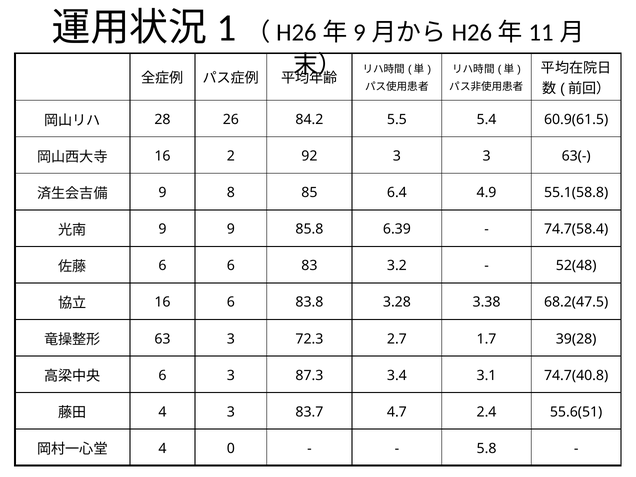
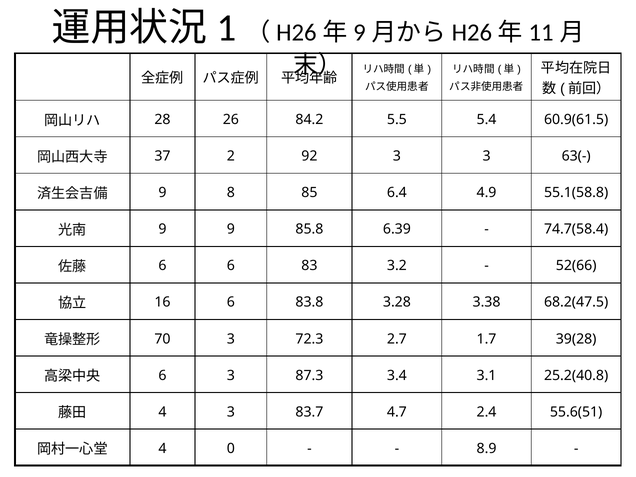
16 at (162, 156): 16 -> 37
52(48: 52(48 -> 52(66
63: 63 -> 70
74.7(40.8: 74.7(40.8 -> 25.2(40.8
5.8: 5.8 -> 8.9
